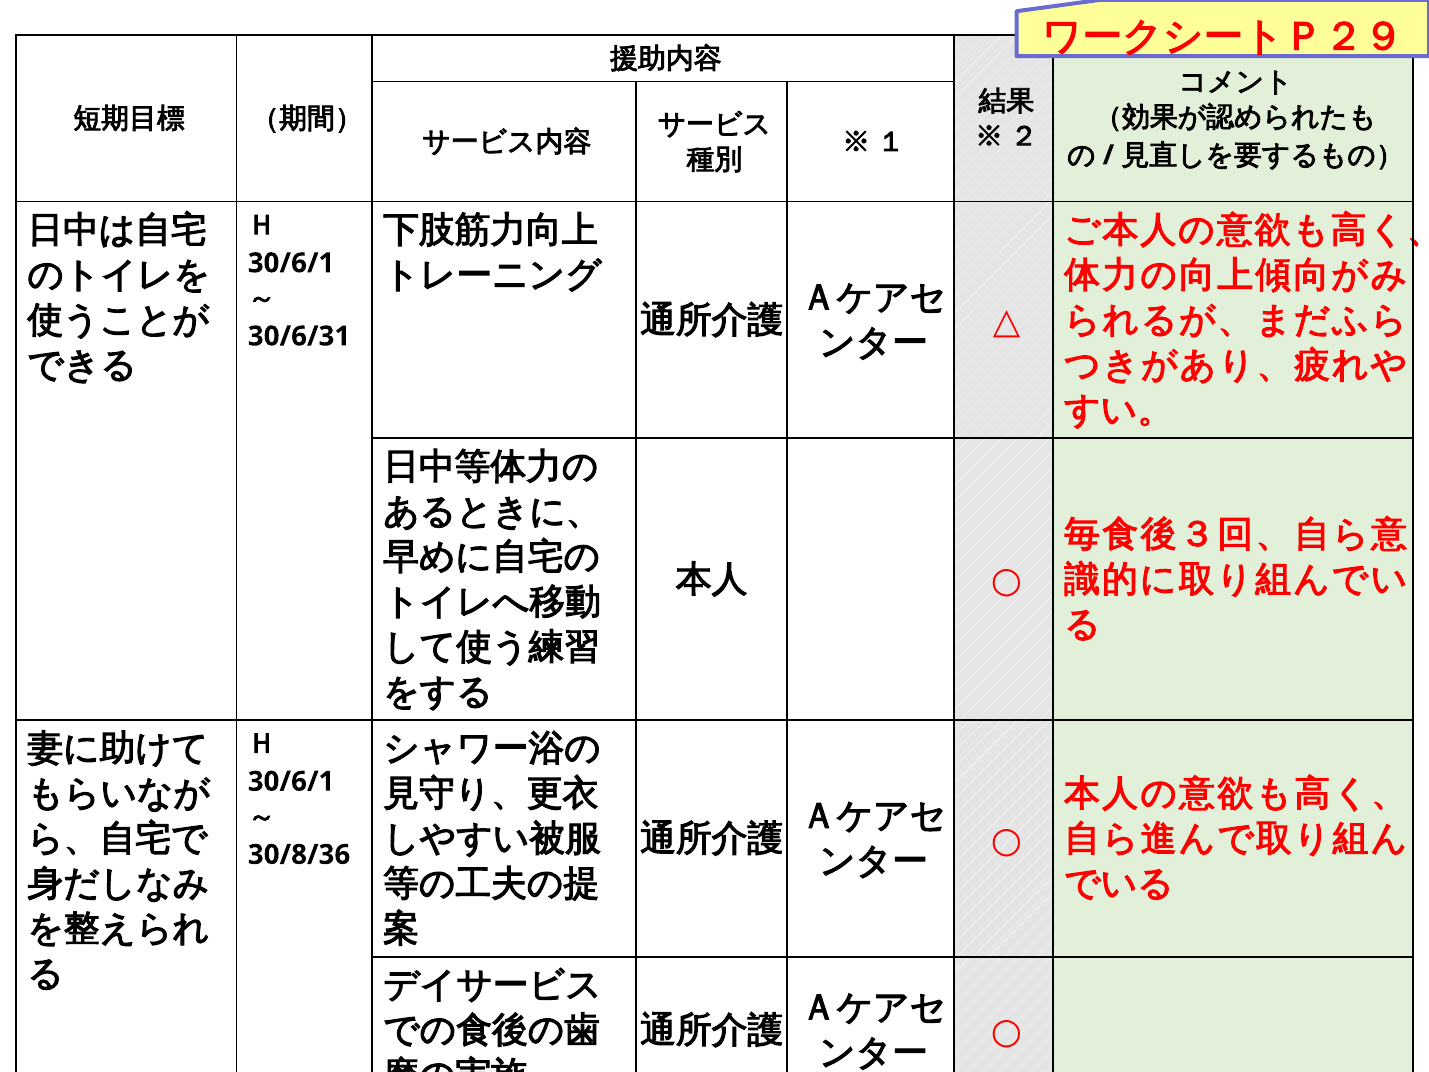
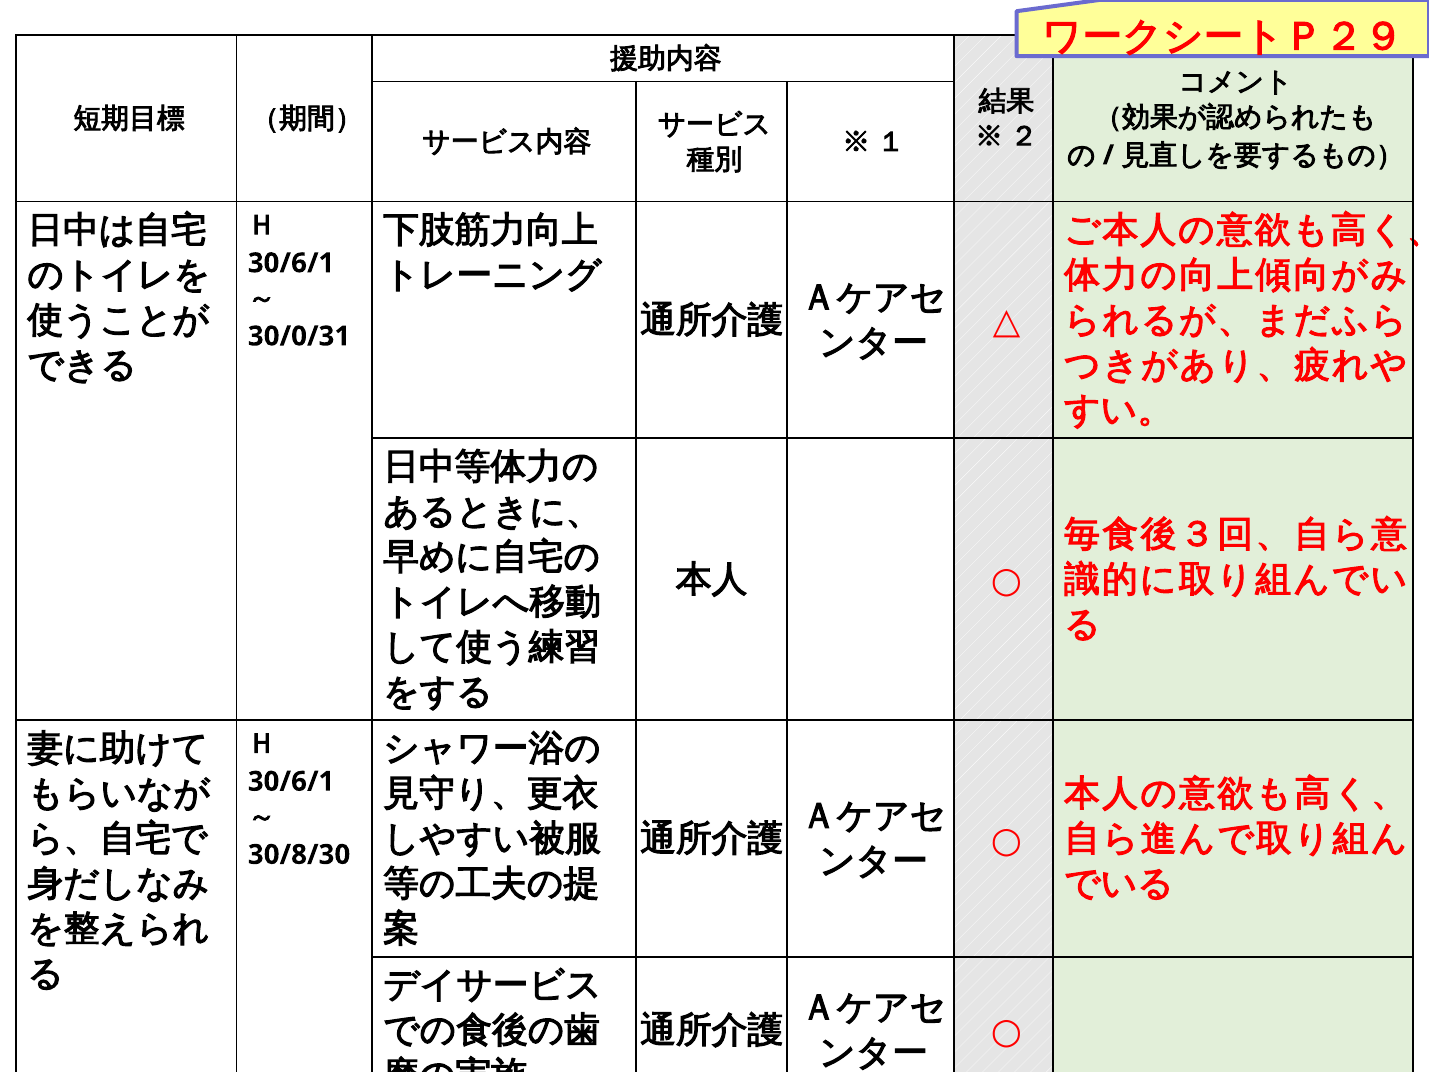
30/6/31: 30/6/31 -> 30/0/31
30/8/36: 30/8/36 -> 30/8/30
